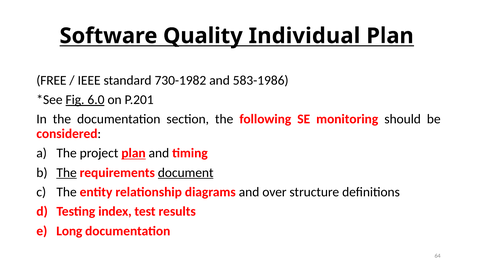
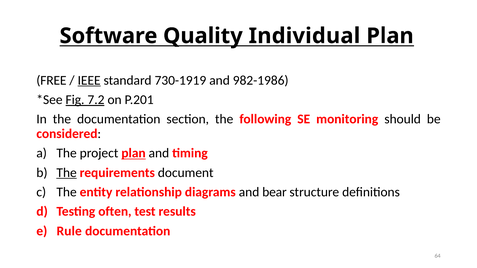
IEEE underline: none -> present
730-1982: 730-1982 -> 730-1919
583-1986: 583-1986 -> 982-1986
6.0: 6.0 -> 7.2
document underline: present -> none
over: over -> bear
index: index -> often
Long: Long -> Rule
